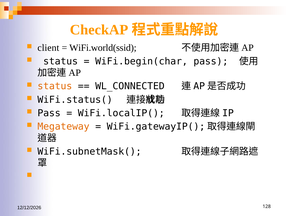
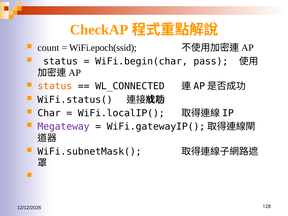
client: client -> count
WiFi.world(ssid: WiFi.world(ssid -> WiFi.epoch(ssid
Pass at (49, 113): Pass -> Char
Megateway colour: orange -> purple
